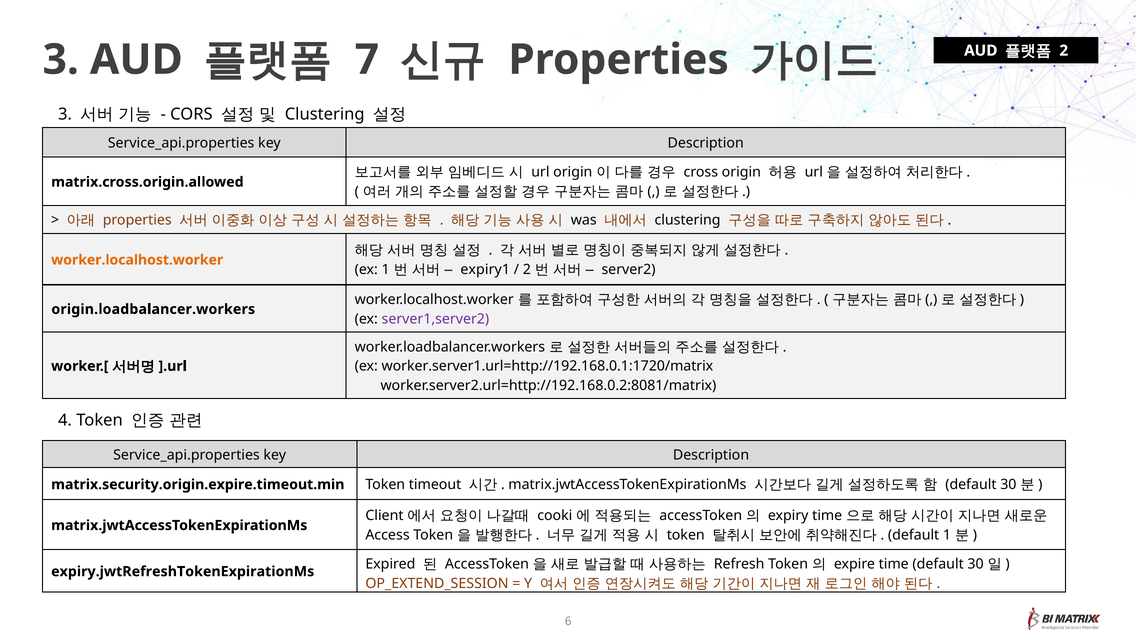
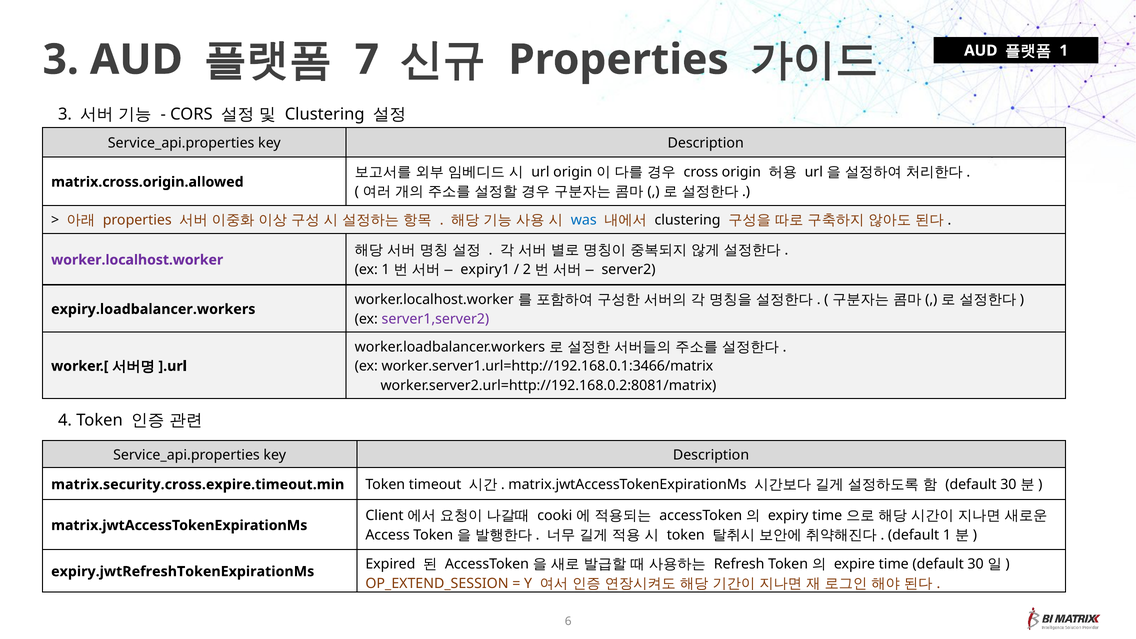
2 at (1064, 51): 2 -> 1
was colour: black -> blue
worker.localhost.worker at (137, 260) colour: orange -> purple
origin.loadbalancer.workers: origin.loadbalancer.workers -> expiry.loadbalancer.workers
worker.server1.url=http://192.168.0.1:1720/matrix: worker.server1.url=http://192.168.0.1:1720/matrix -> worker.server1.url=http://192.168.0.1:3466/matrix
matrix.security.origin.expire.timeout.min: matrix.security.origin.expire.timeout.min -> matrix.security.cross.expire.timeout.min
